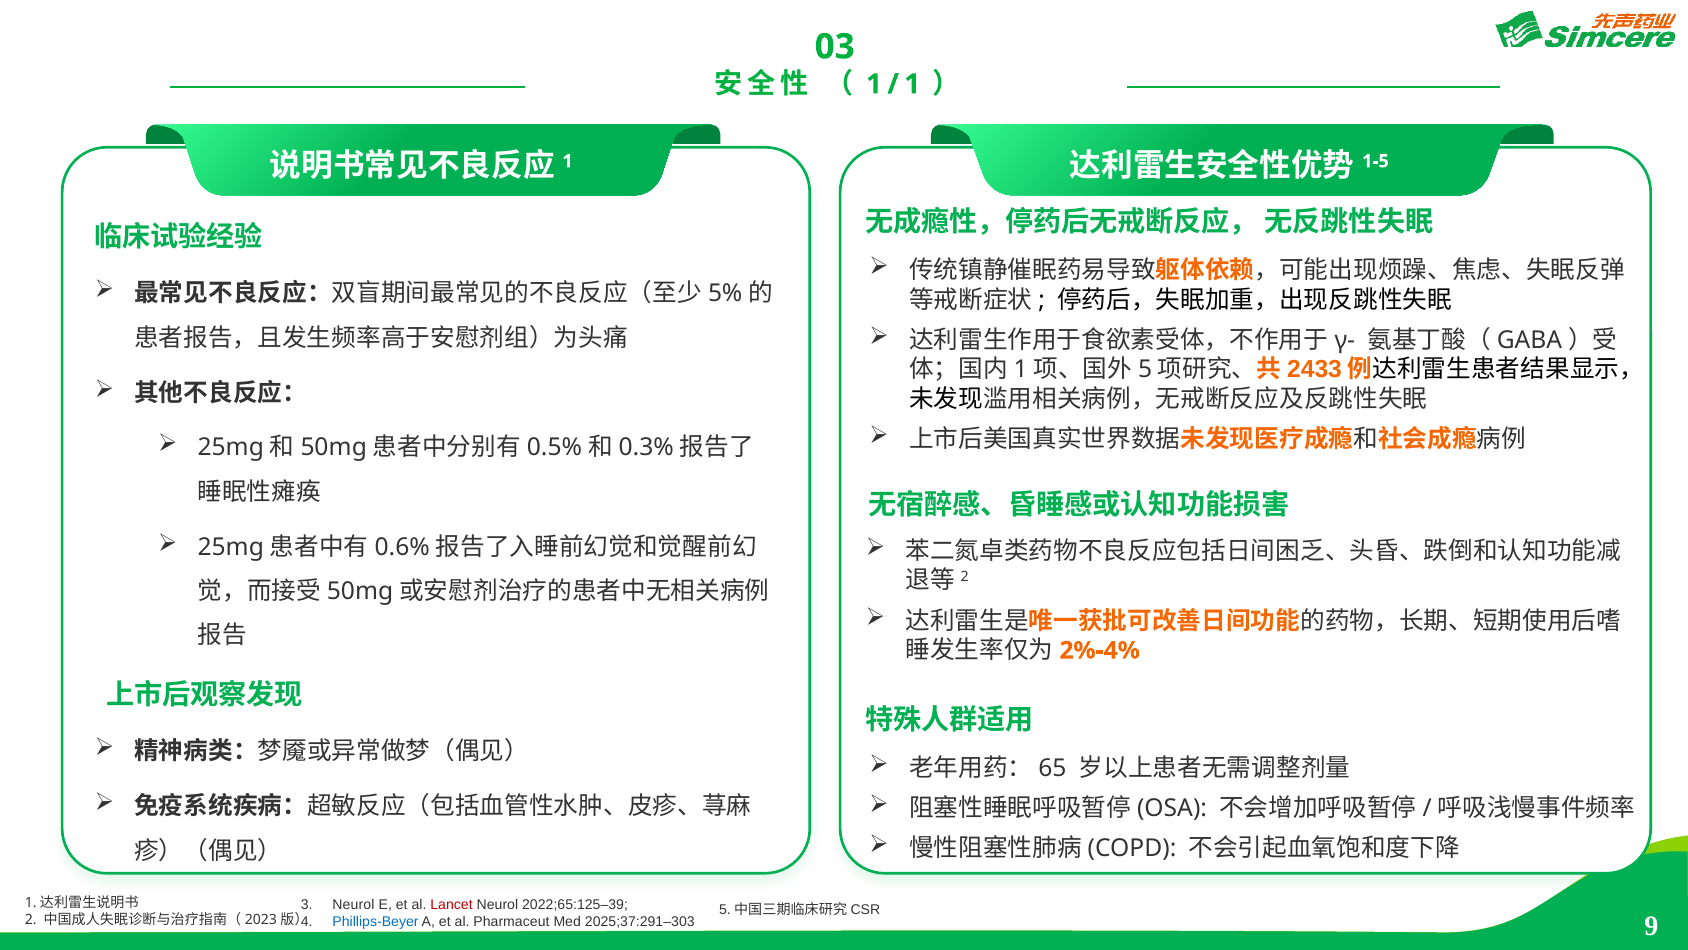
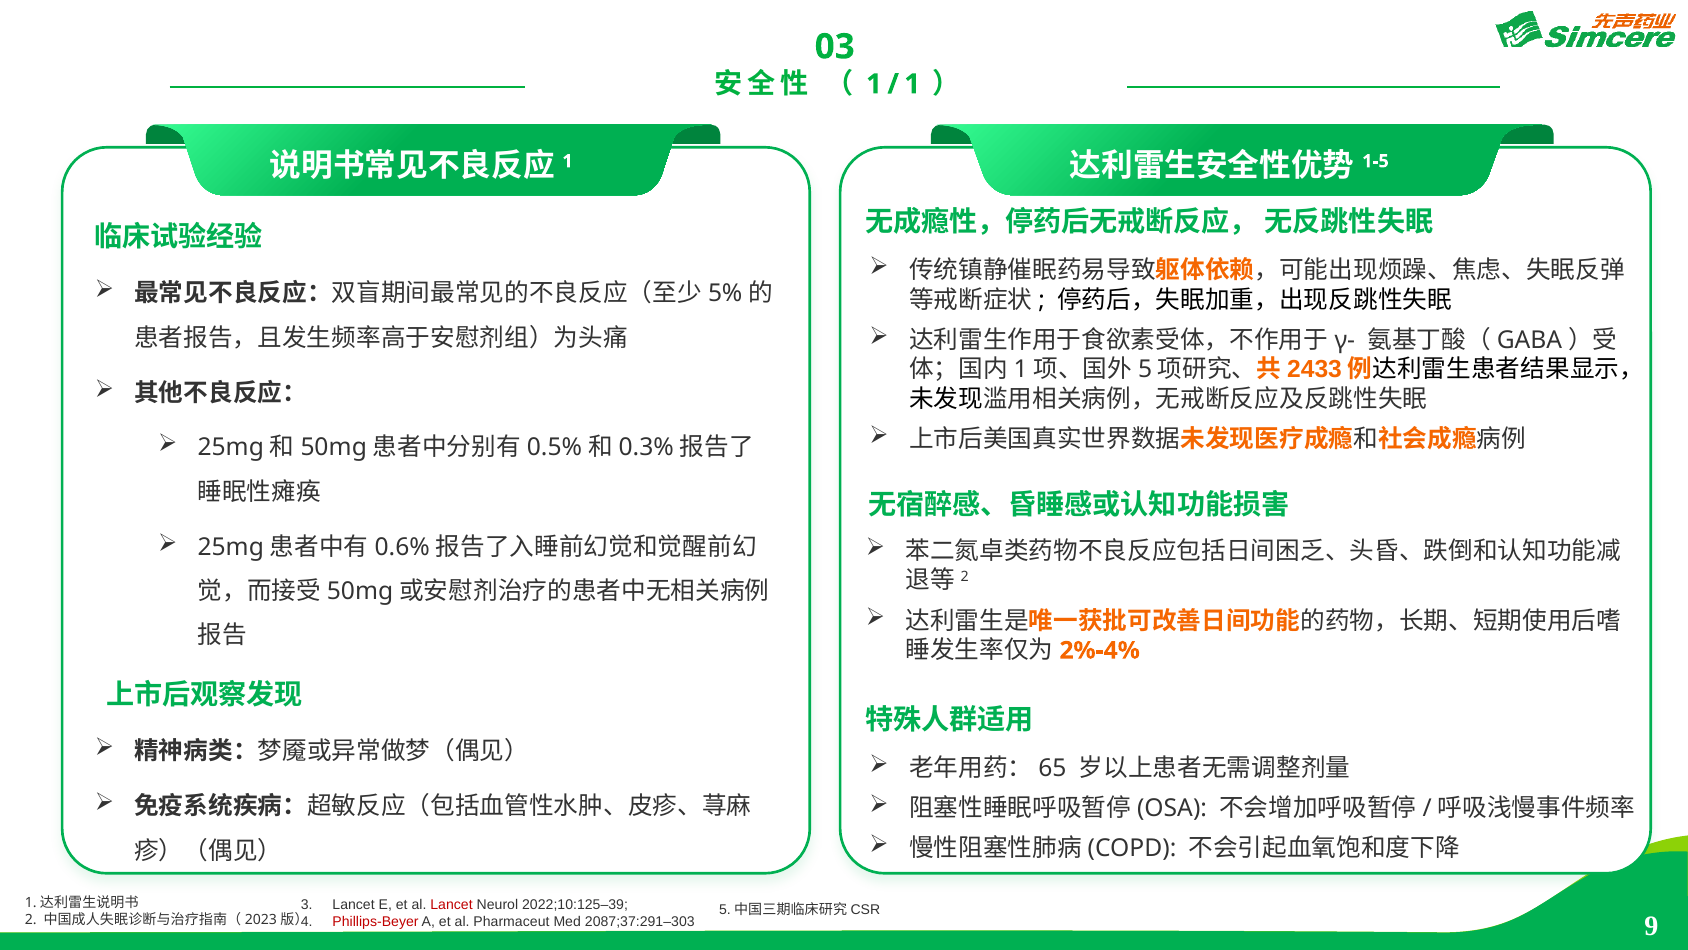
Neurol at (353, 904): Neurol -> Lancet
2022;65:125–39: 2022;65:125–39 -> 2022;10:125–39
Phillips-Beyer colour: blue -> red
2025;37:291–303: 2025;37:291–303 -> 2087;37:291–303
